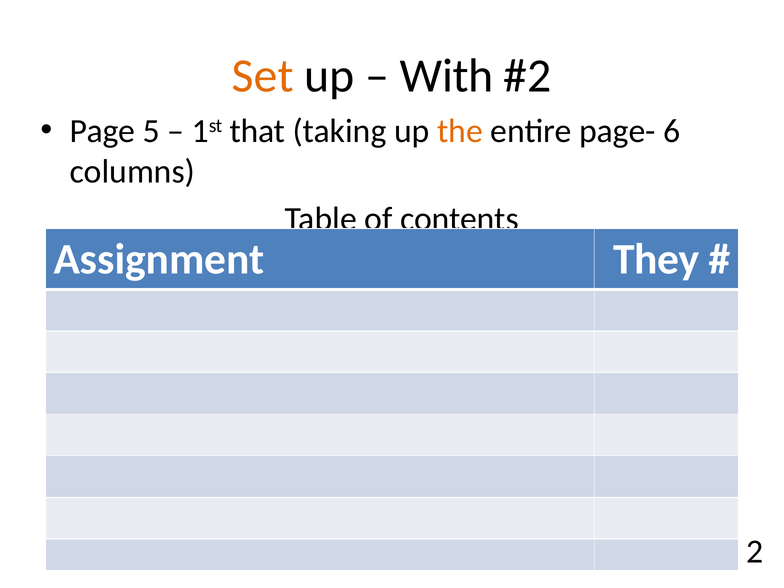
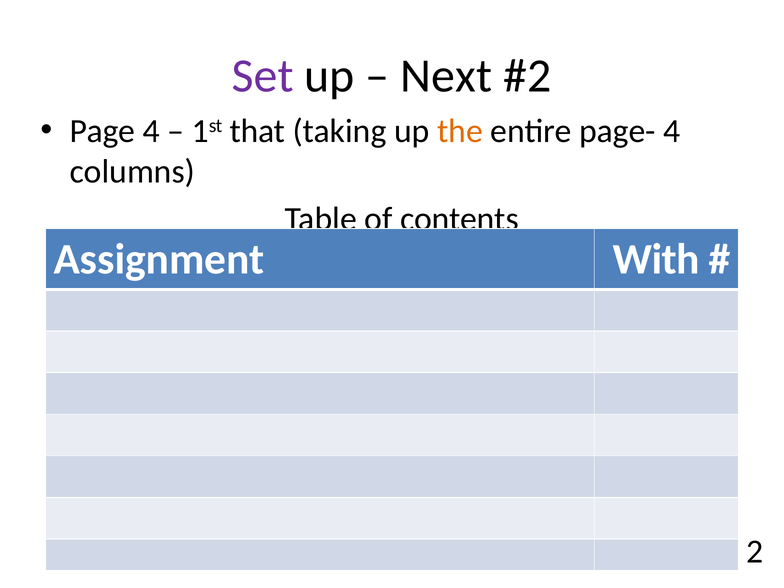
Set colour: orange -> purple
With: With -> Next
Page 5: 5 -> 4
page- 6: 6 -> 4
They: They -> With
